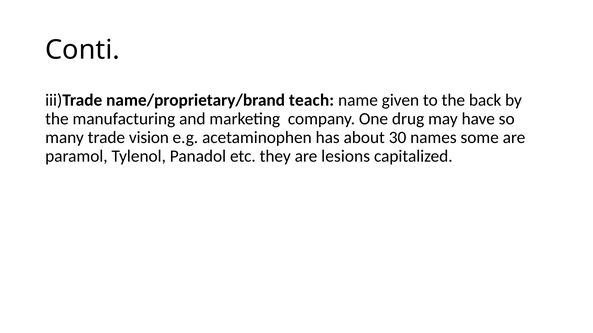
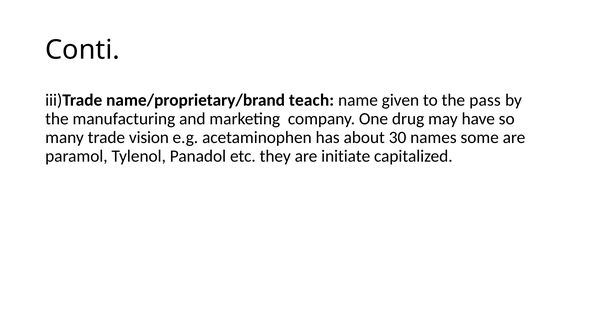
back: back -> pass
lesions: lesions -> initiate
